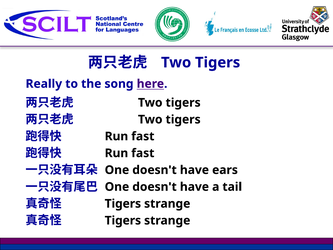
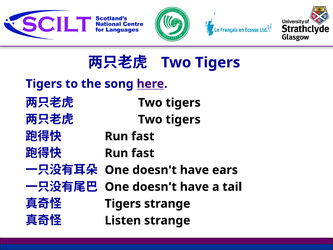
Really at (44, 84): Really -> Tigers
Tigers at (123, 220): Tigers -> Listen
